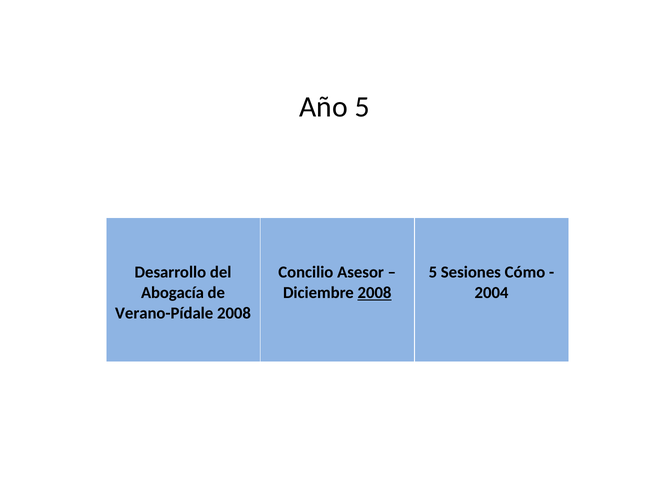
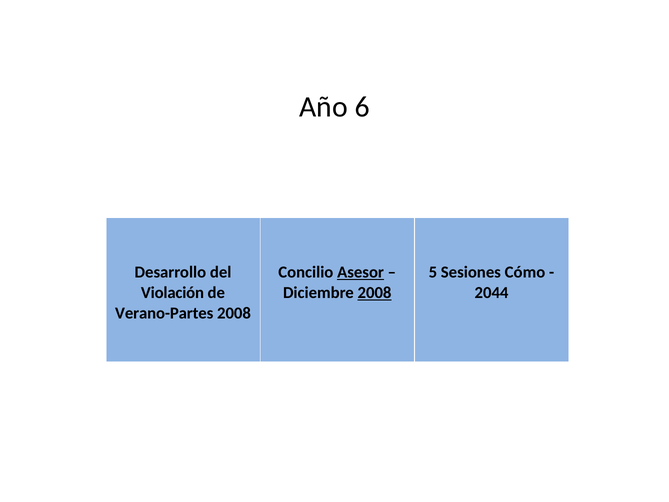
Año 5: 5 -> 6
Asesor underline: none -> present
Abogacía: Abogacía -> Violación
2004: 2004 -> 2044
Verano-Pídale: Verano-Pídale -> Verano-Partes
